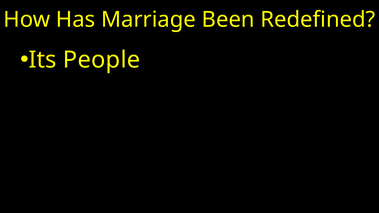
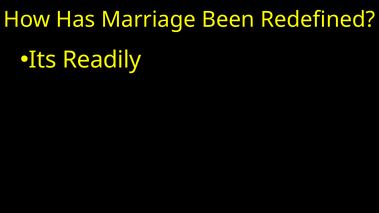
People: People -> Readily
